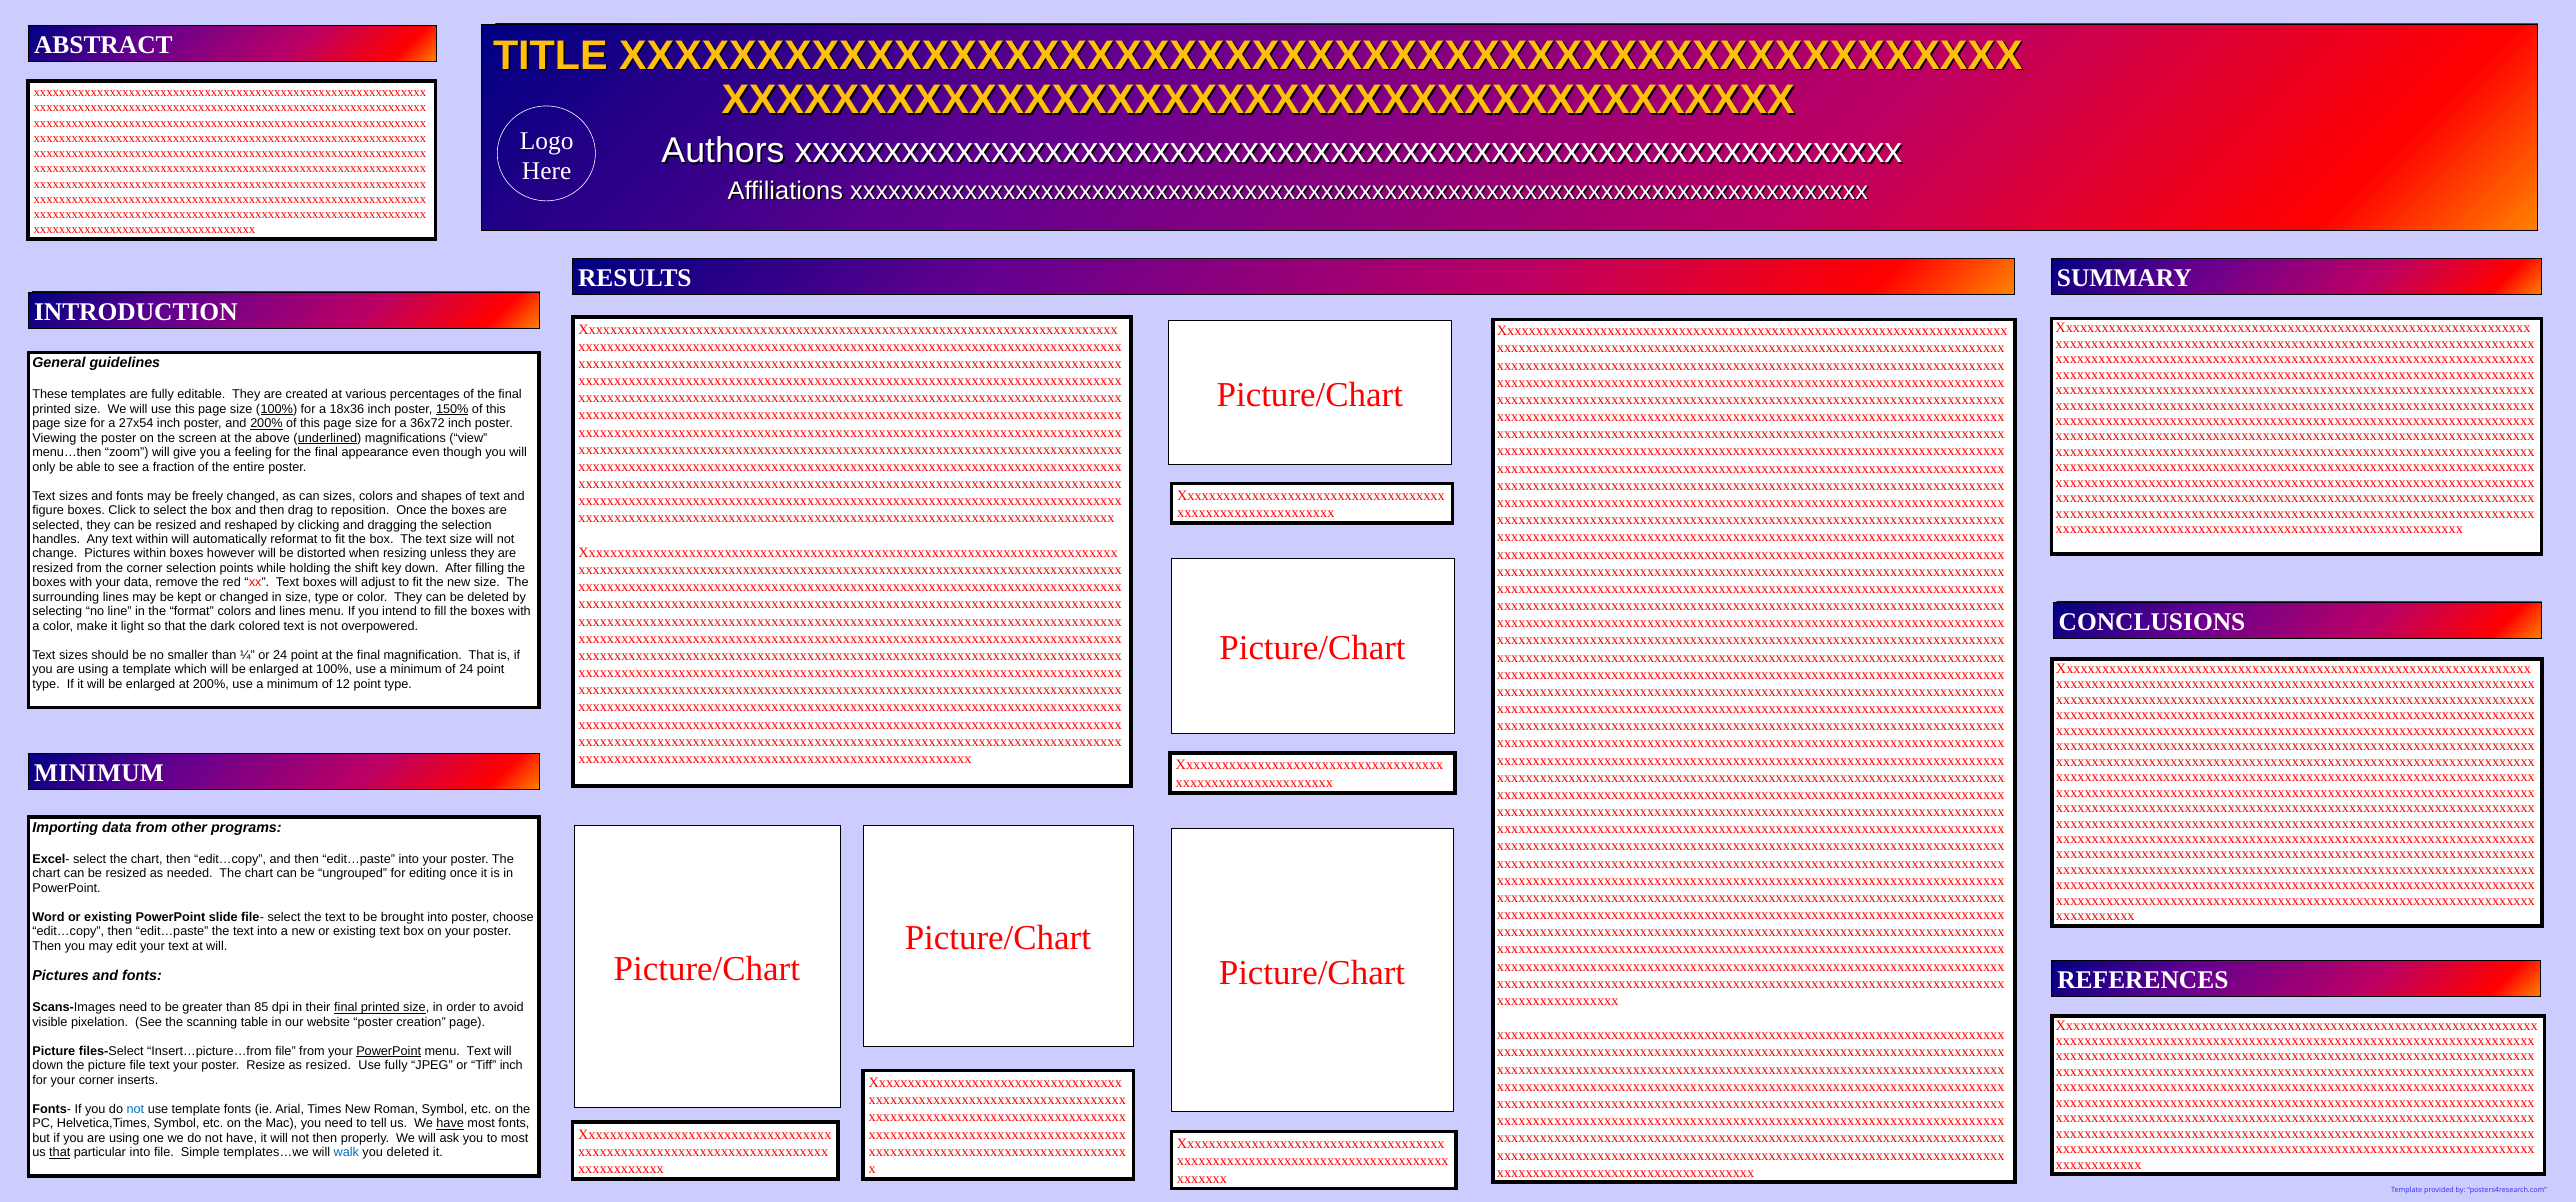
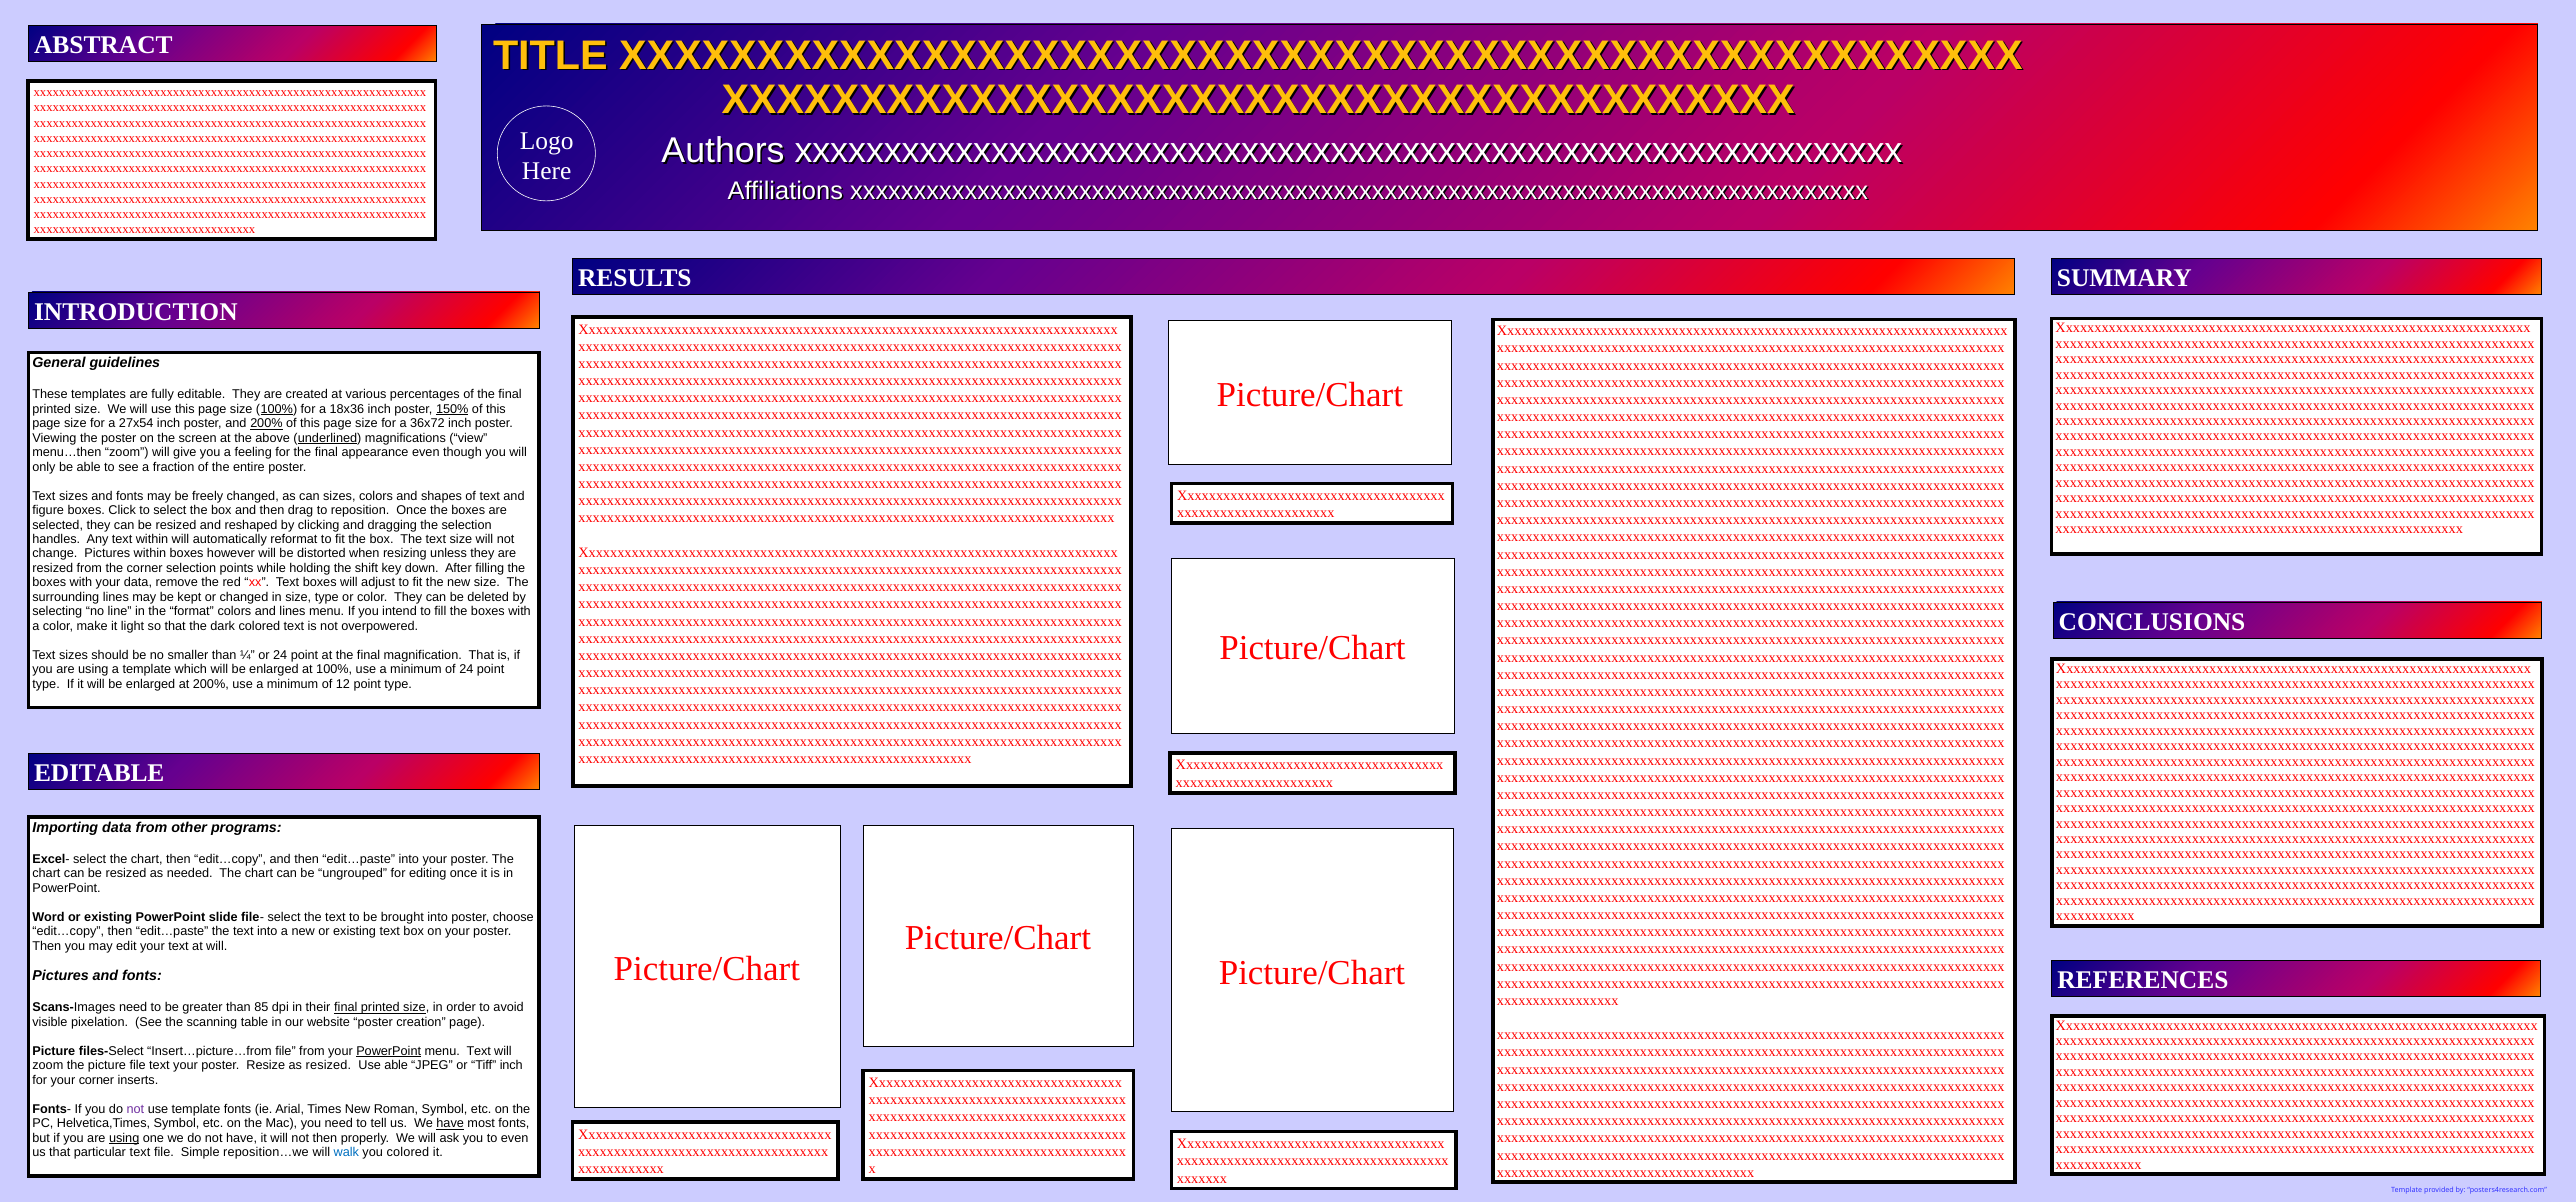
MINIMUM at (99, 774): MINIMUM -> EDITABLE
down at (48, 1066): down -> zoom
Use fully: fully -> able
not at (135, 1109) colour: blue -> purple
using at (124, 1138) underline: none -> present
to most: most -> even
that at (60, 1153) underline: present -> none
particular into: into -> text
templates…we: templates…we -> reposition…we
you deleted: deleted -> colored
